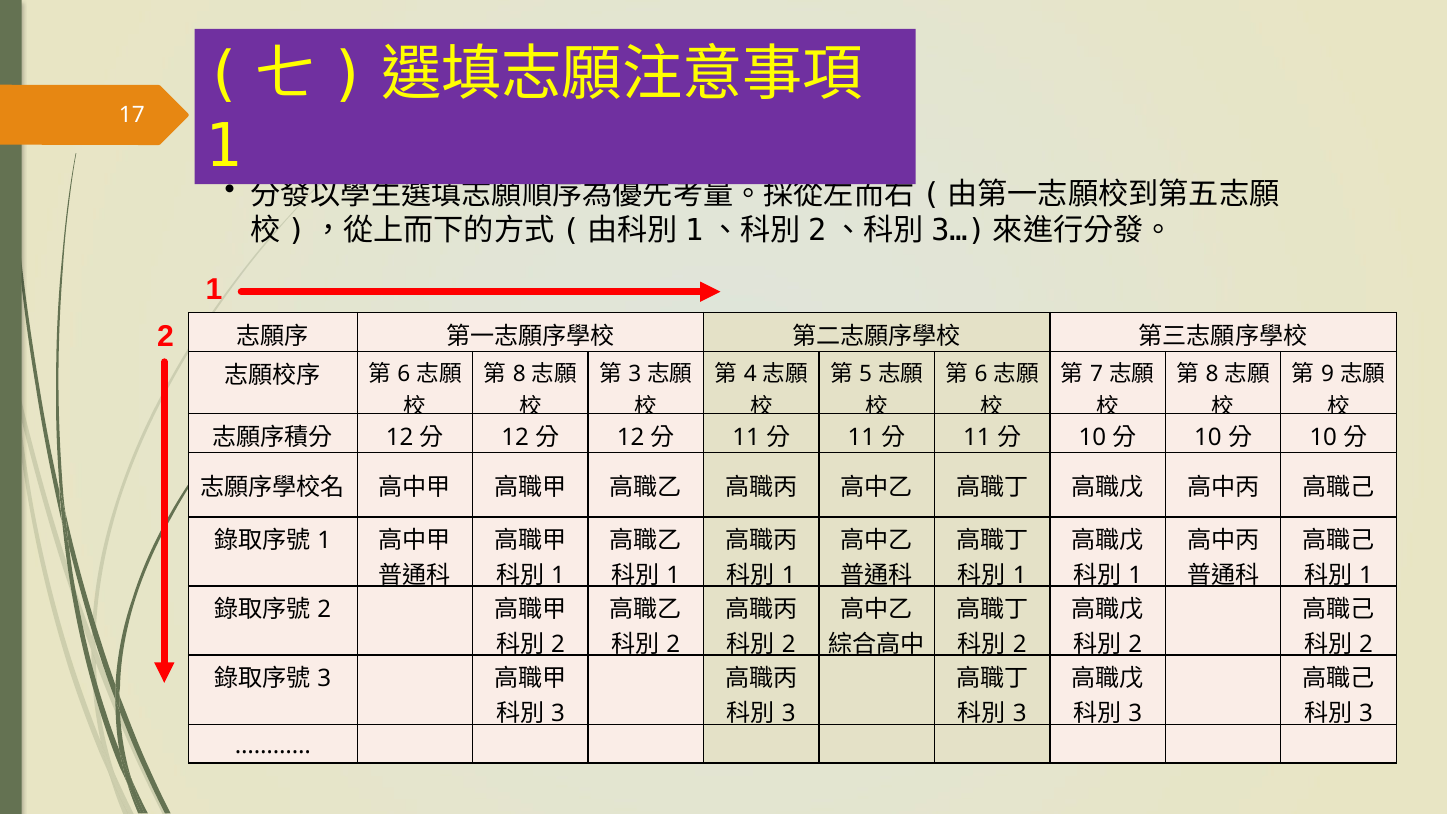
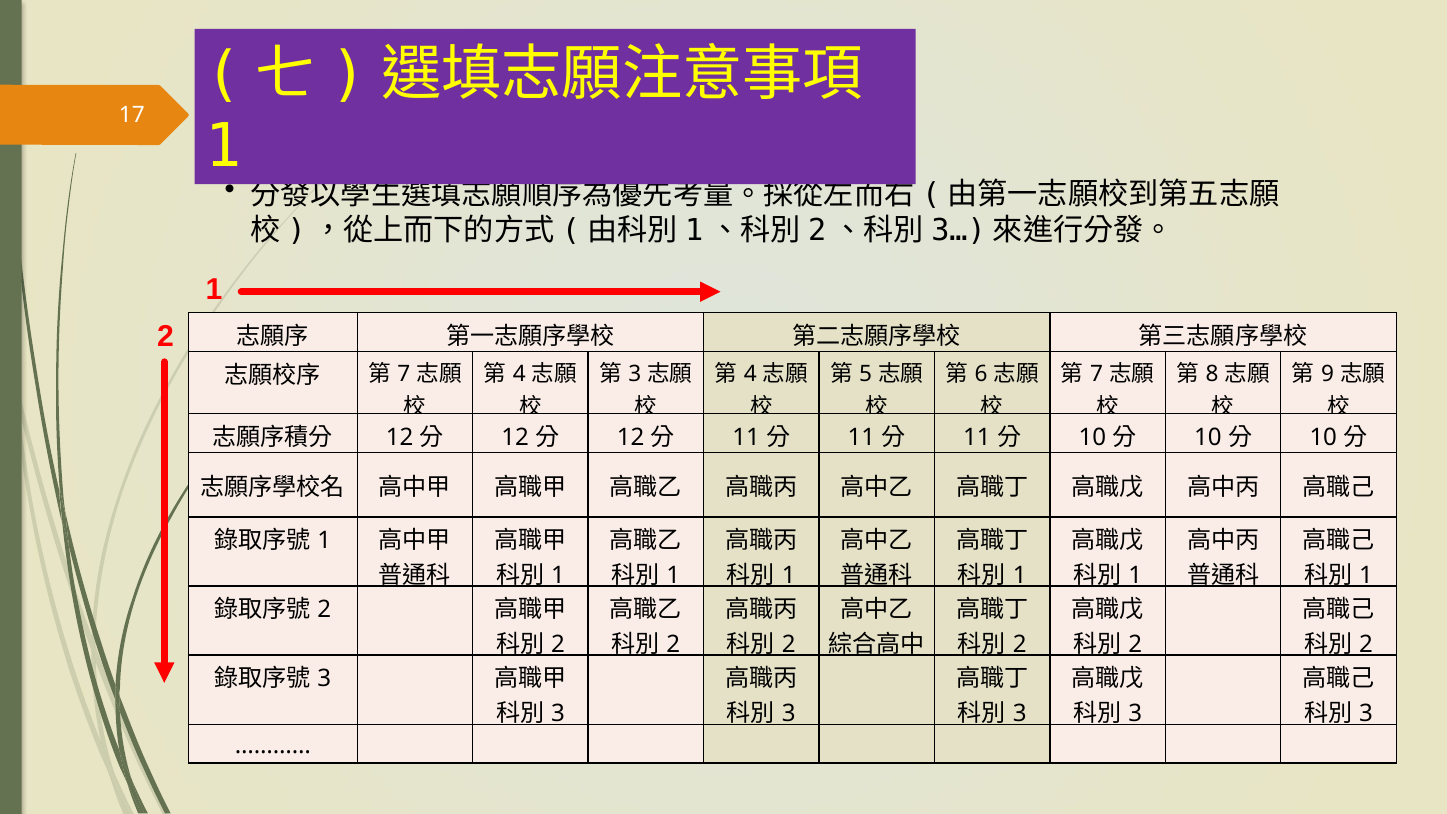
8 at (519, 374): 8 -> 4
6 at (404, 374): 6 -> 7
